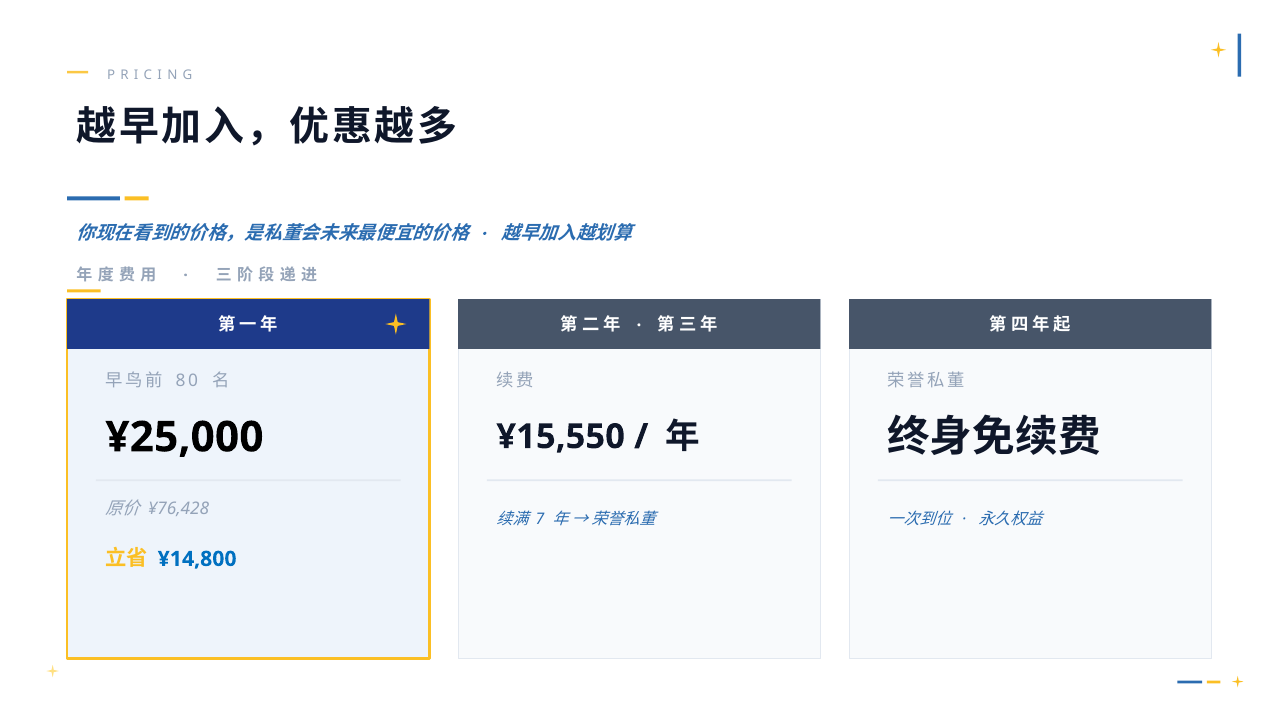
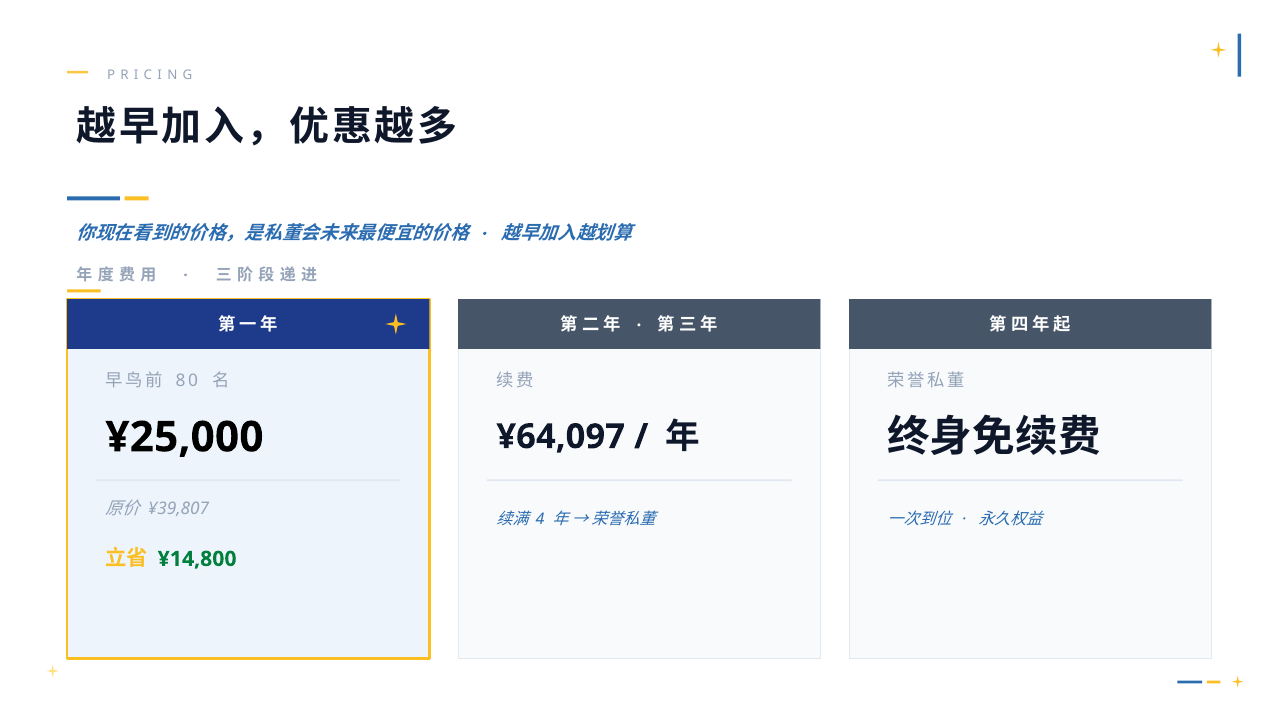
¥15,550: ¥15,550 -> ¥64,097
¥76,428: ¥76,428 -> ¥39,807
7: 7 -> 4
¥14,800 colour: blue -> green
